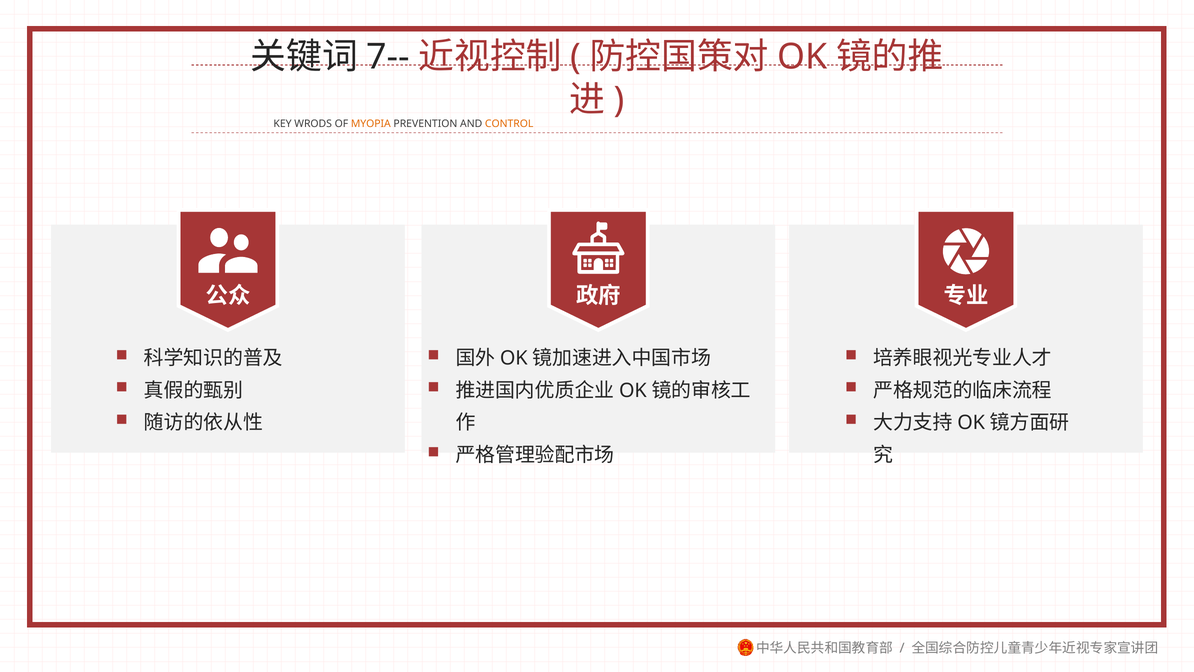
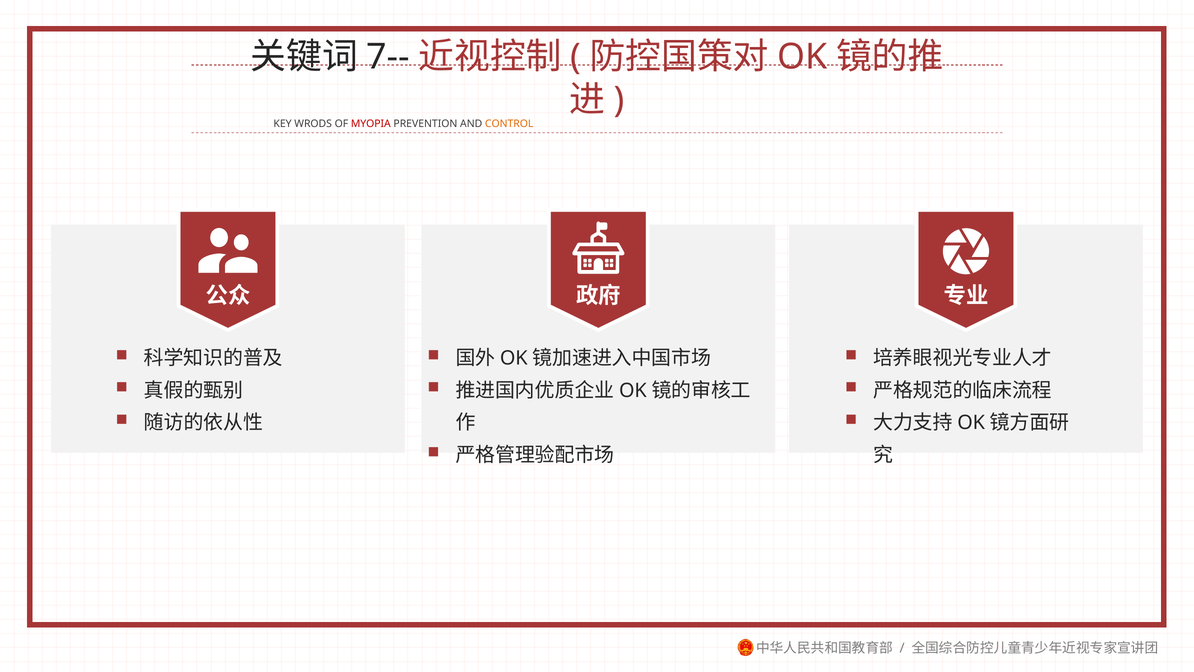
MYOPIA colour: orange -> red
